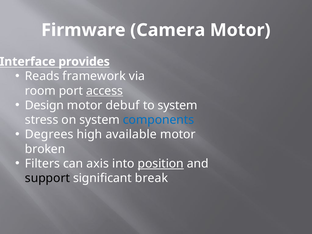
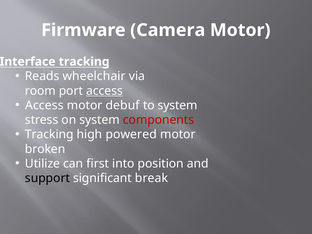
Interface provides: provides -> tracking
framework: framework -> wheelchair
Design at (44, 105): Design -> Access
components colour: blue -> red
Degrees at (49, 134): Degrees -> Tracking
available: available -> powered
Filters: Filters -> Utilize
axis: axis -> first
position underline: present -> none
